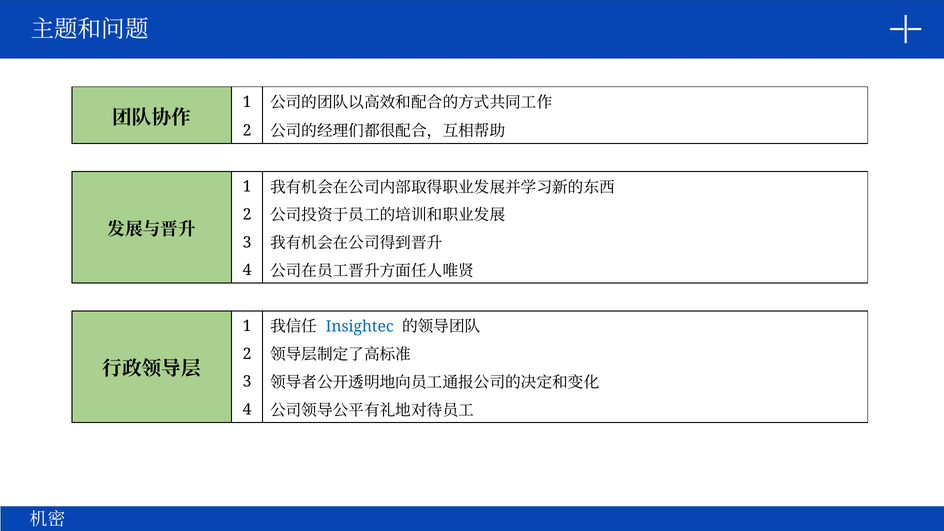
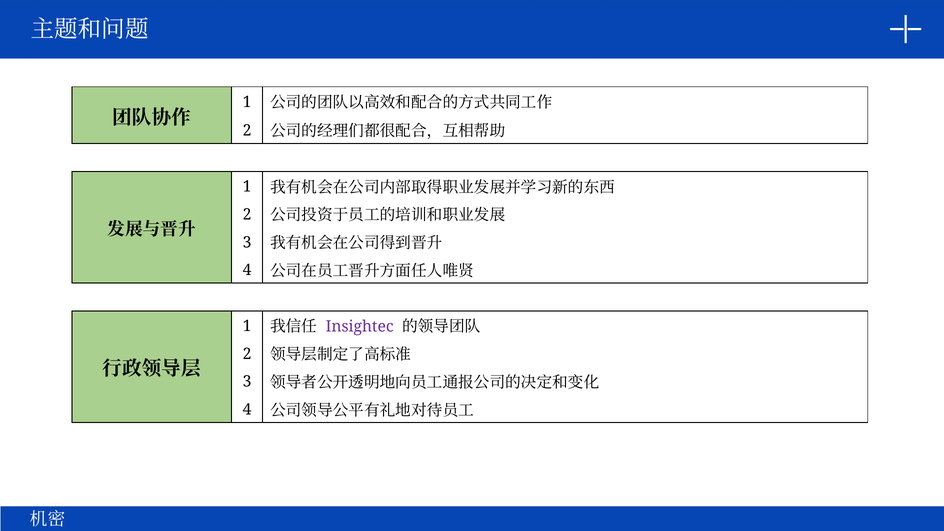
Insightec colour: blue -> purple
